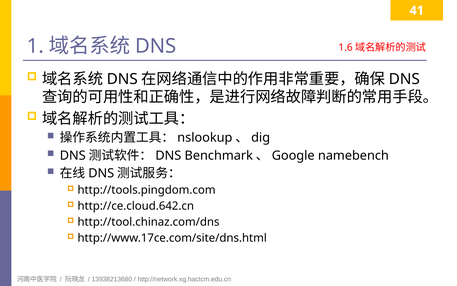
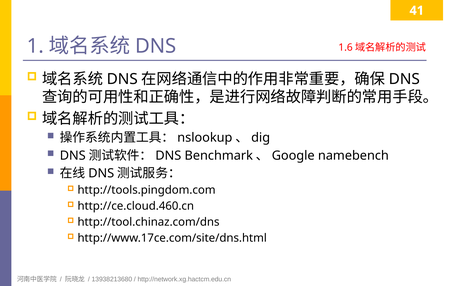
http://ce.cloud.642.cn: http://ce.cloud.642.cn -> http://ce.cloud.460.cn
